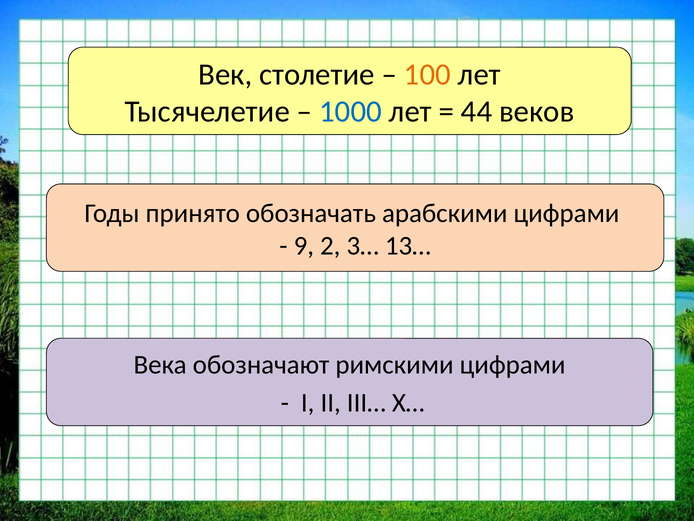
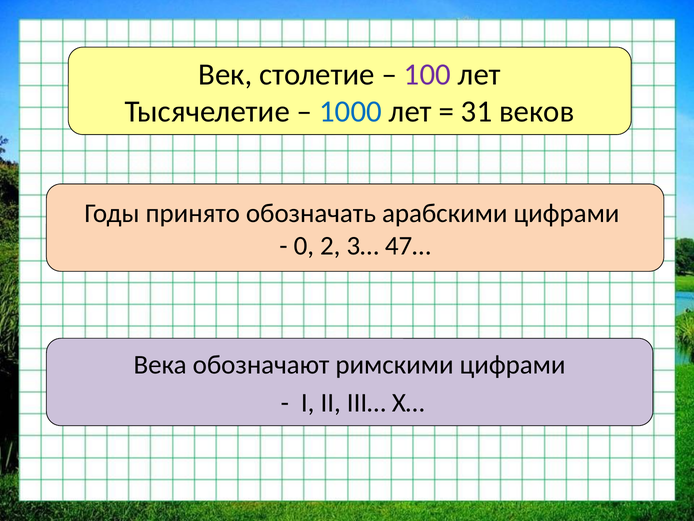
100 colour: orange -> purple
44: 44 -> 31
9: 9 -> 0
13…: 13… -> 47…
